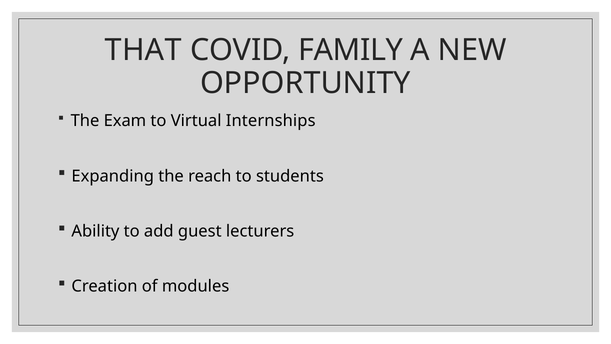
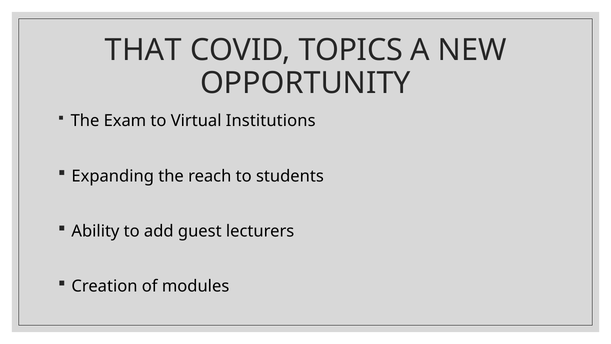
FAMILY: FAMILY -> TOPICS
Internships: Internships -> Institutions
